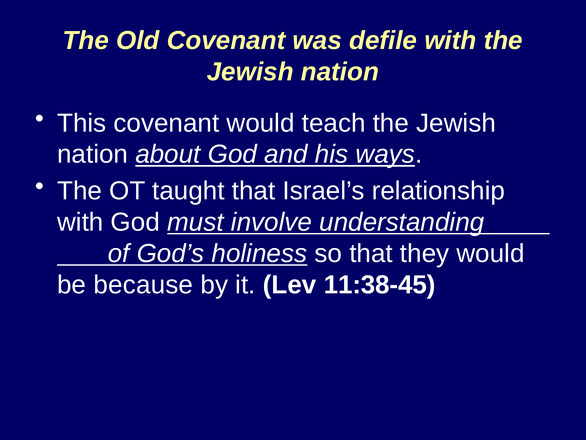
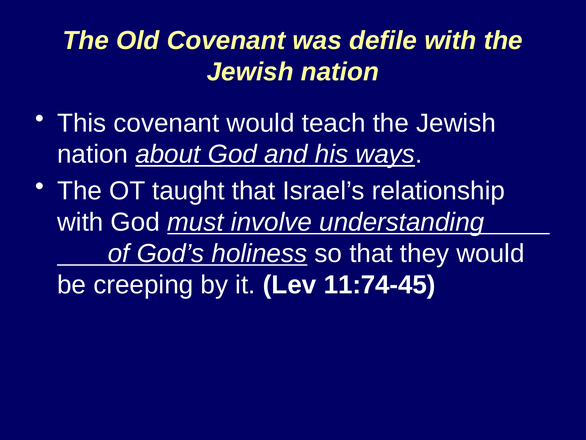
because: because -> creeping
11:38-45: 11:38-45 -> 11:74-45
